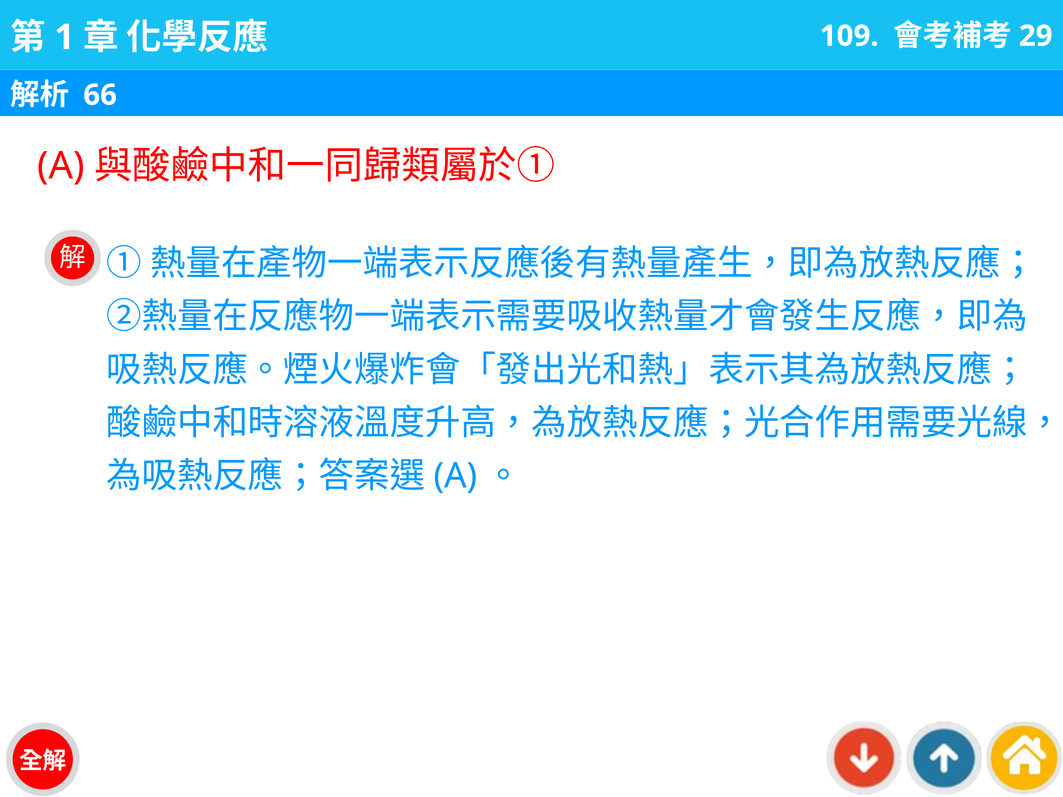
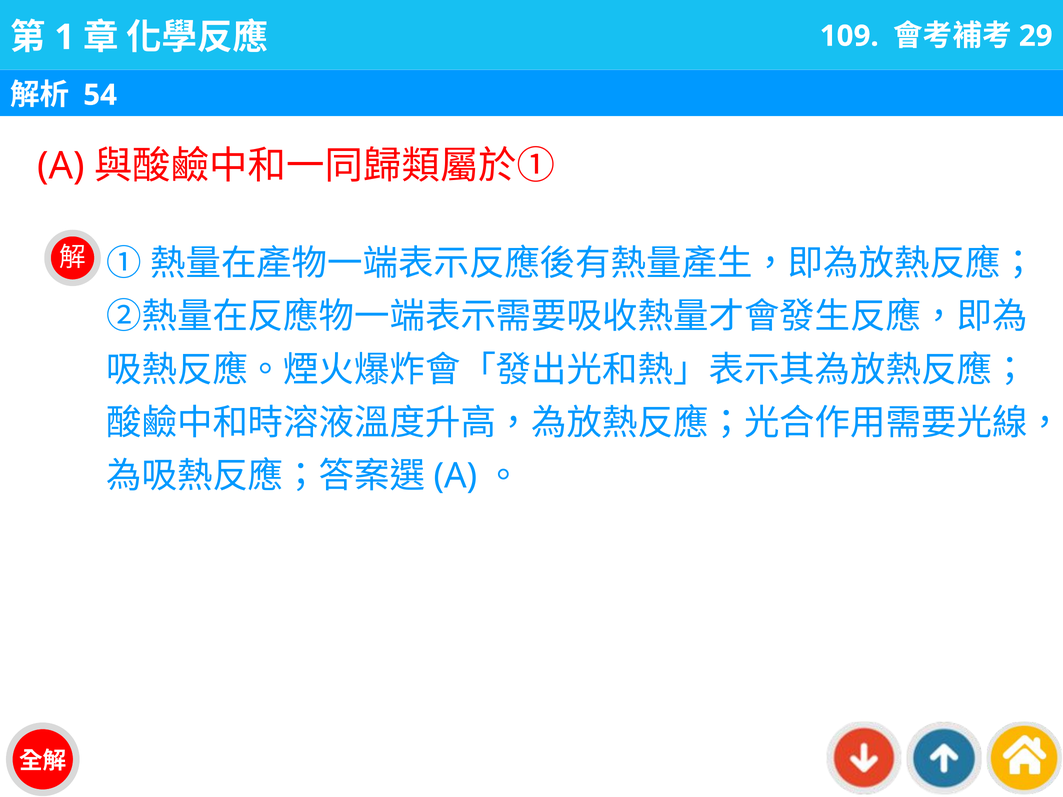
66: 66 -> 54
